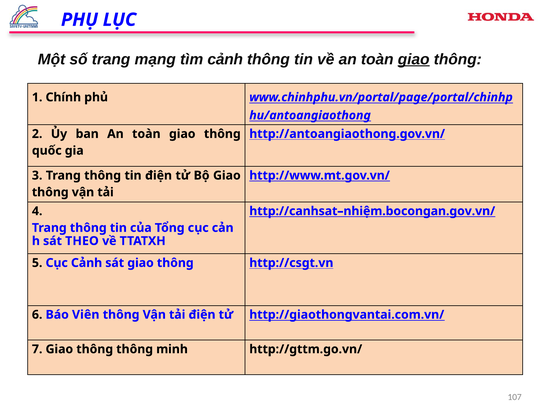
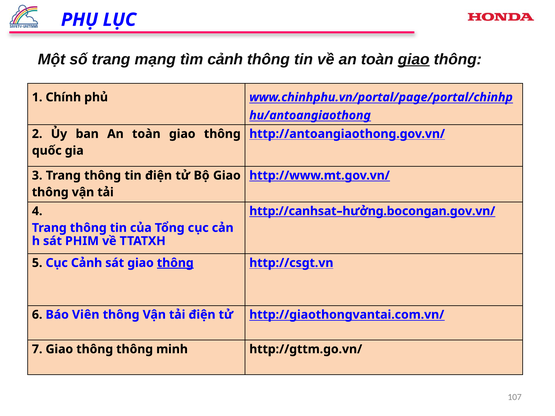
http://canhsat–nhiệm.bocongan.gov.vn/: http://canhsat–nhiệm.bocongan.gov.vn/ -> http://canhsat–hưởng.bocongan.gov.vn/
THEO: THEO -> PHIM
thông at (175, 263) underline: none -> present
